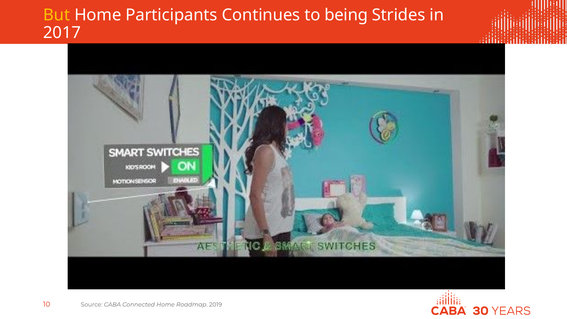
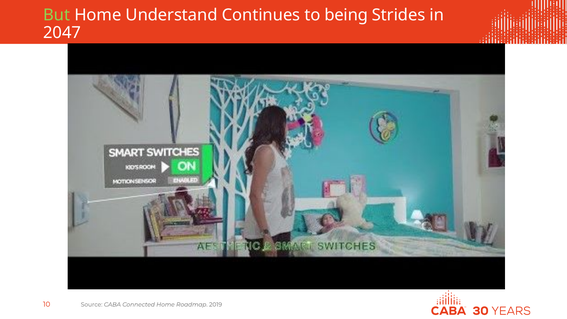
But colour: yellow -> light green
Participants: Participants -> Understand
2017: 2017 -> 2047
